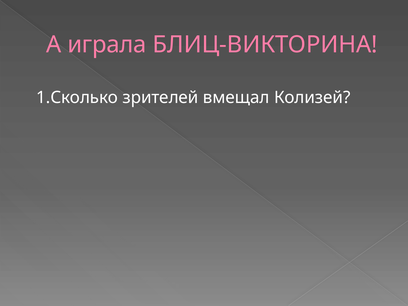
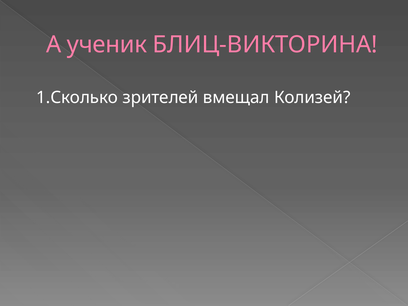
играла: играла -> ученик
